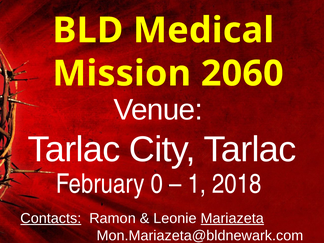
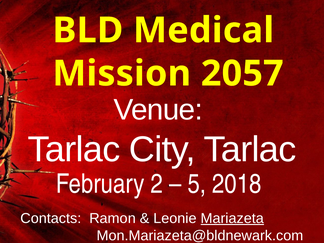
2060: 2060 -> 2057
0: 0 -> 2
1: 1 -> 5
Contacts underline: present -> none
